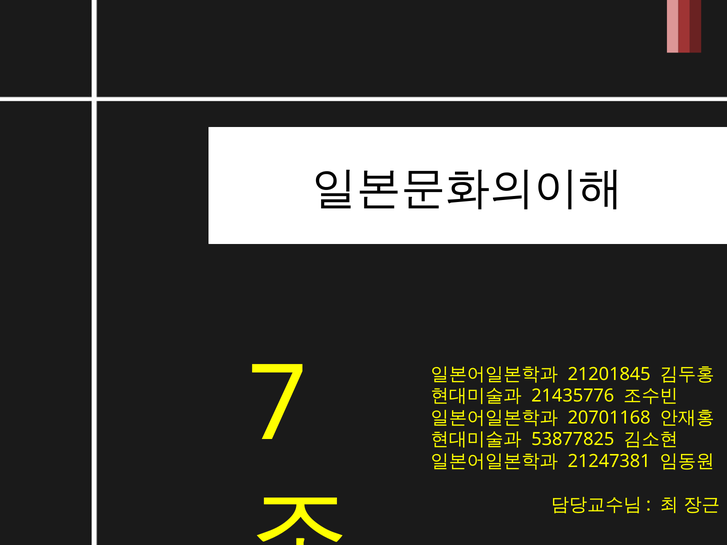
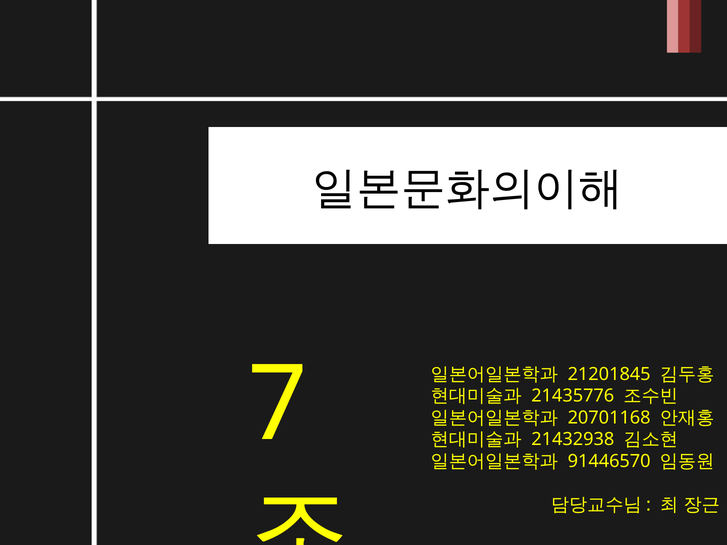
53877825: 53877825 -> 21432938
21247381: 21247381 -> 91446570
